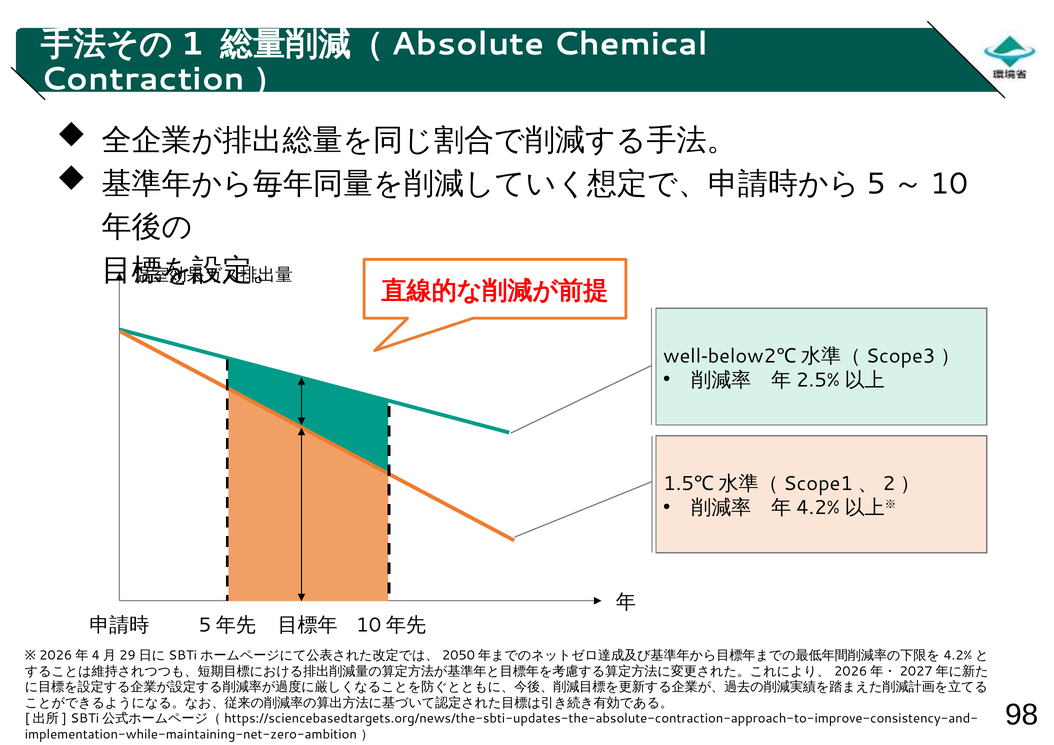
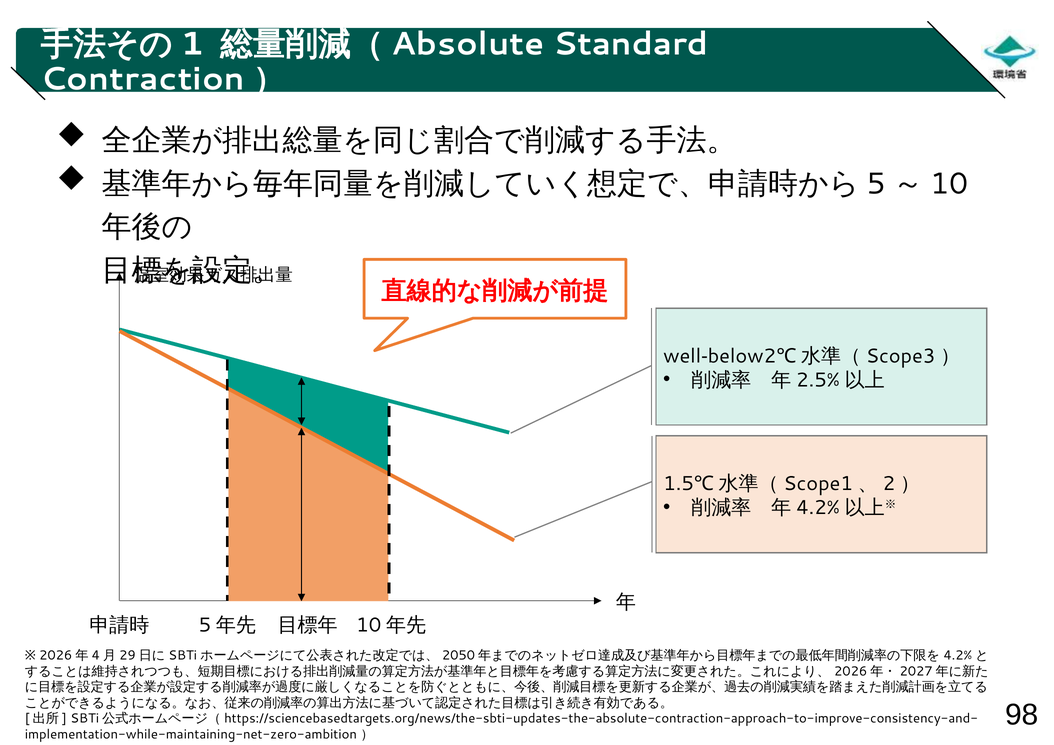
Chemical: Chemical -> Standard
